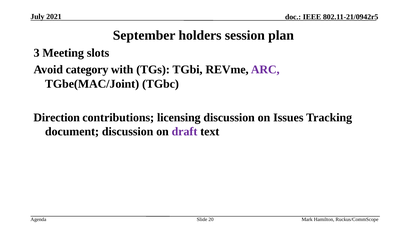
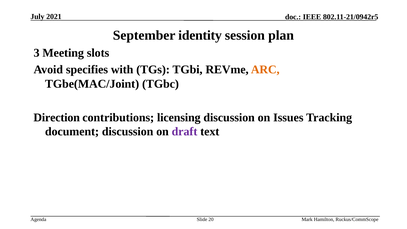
holders: holders -> identity
category: category -> specifies
ARC colour: purple -> orange
